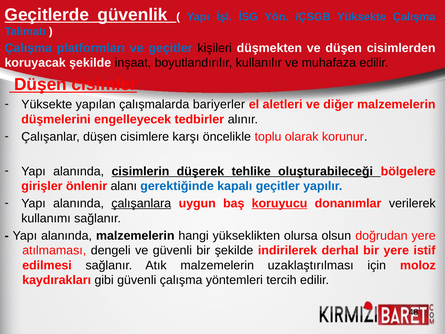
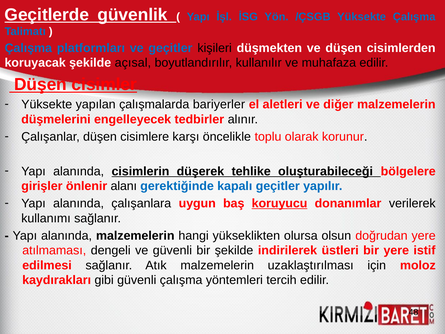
inşaat: inşaat -> açısal
çalışanlara underline: present -> none
derhal: derhal -> üstleri
